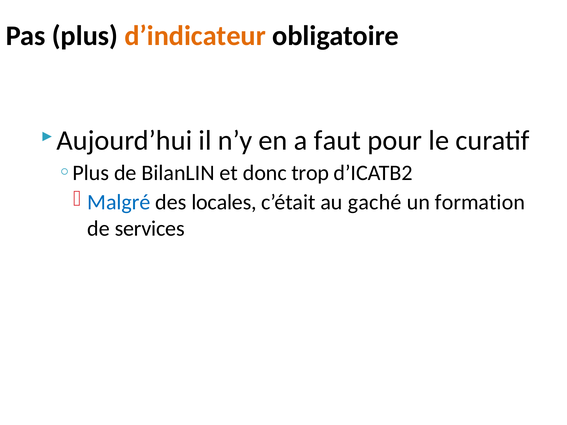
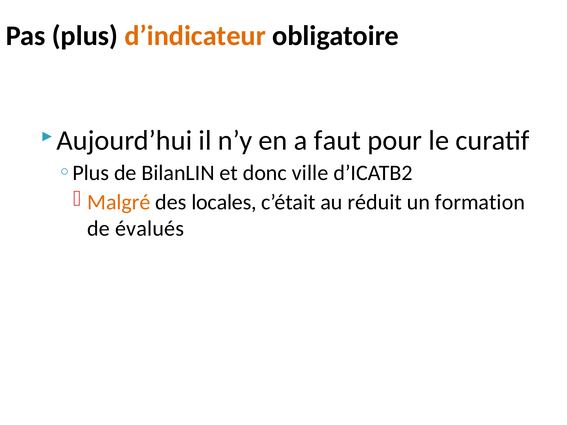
trop: trop -> ville
Malgré colour: blue -> orange
gaché: gaché -> réduit
services: services -> évalués
